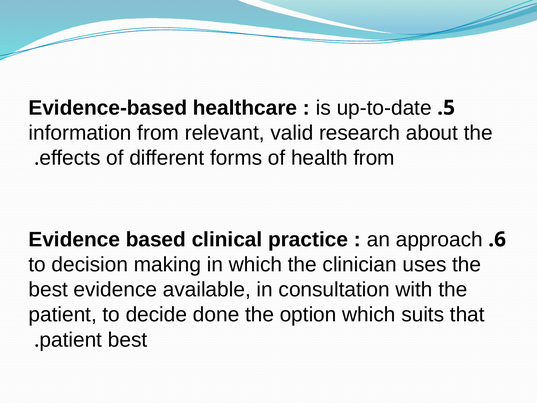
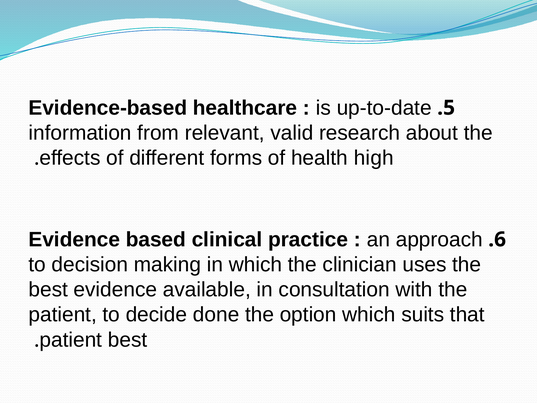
health from: from -> high
